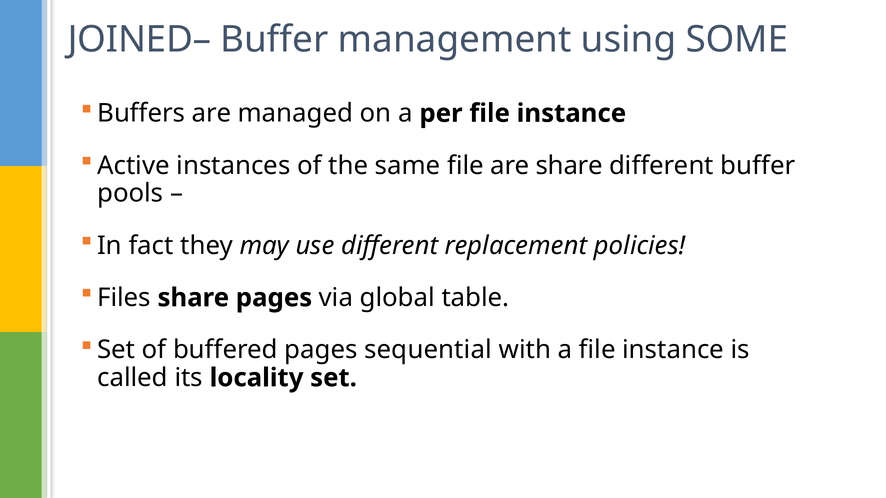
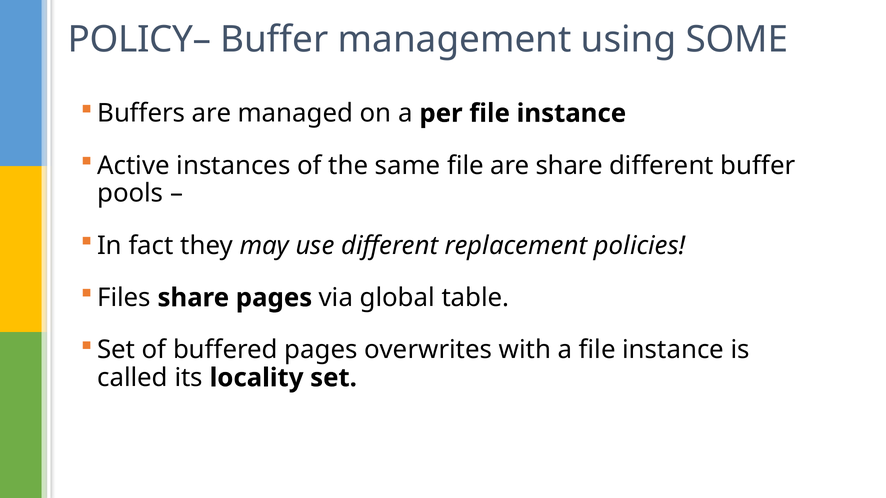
JOINED–: JOINED– -> POLICY–
sequential: sequential -> overwrites
